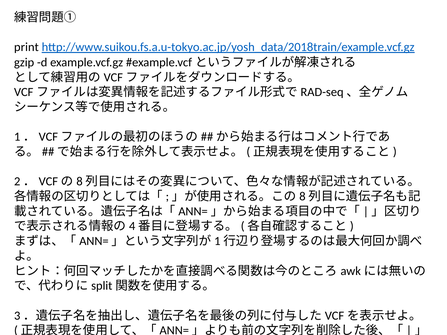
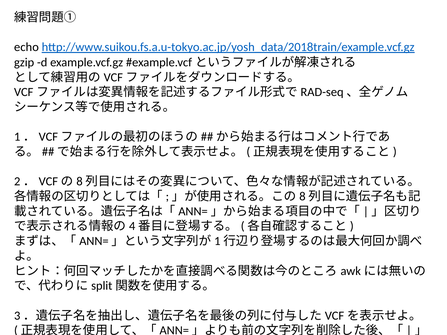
print: print -> echo
